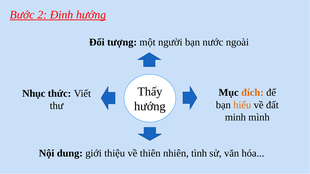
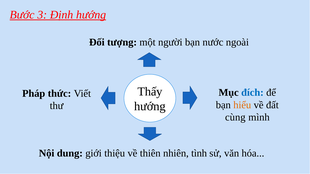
2: 2 -> 3
đích colour: orange -> blue
Nhục: Nhục -> Pháp
minh: minh -> cùng
